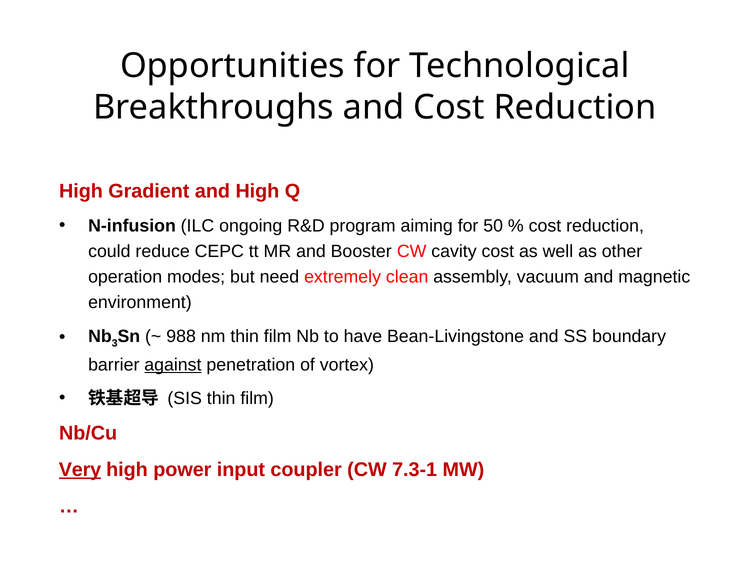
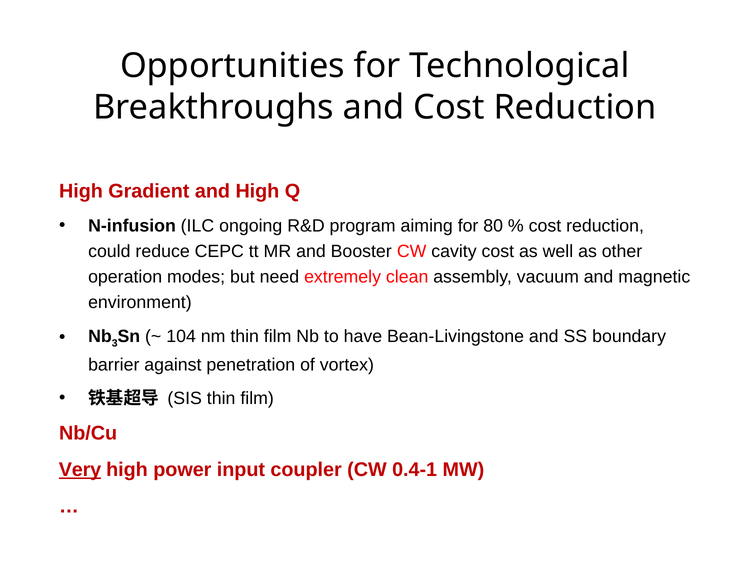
50: 50 -> 80
988: 988 -> 104
against underline: present -> none
7.3-1: 7.3-1 -> 0.4-1
